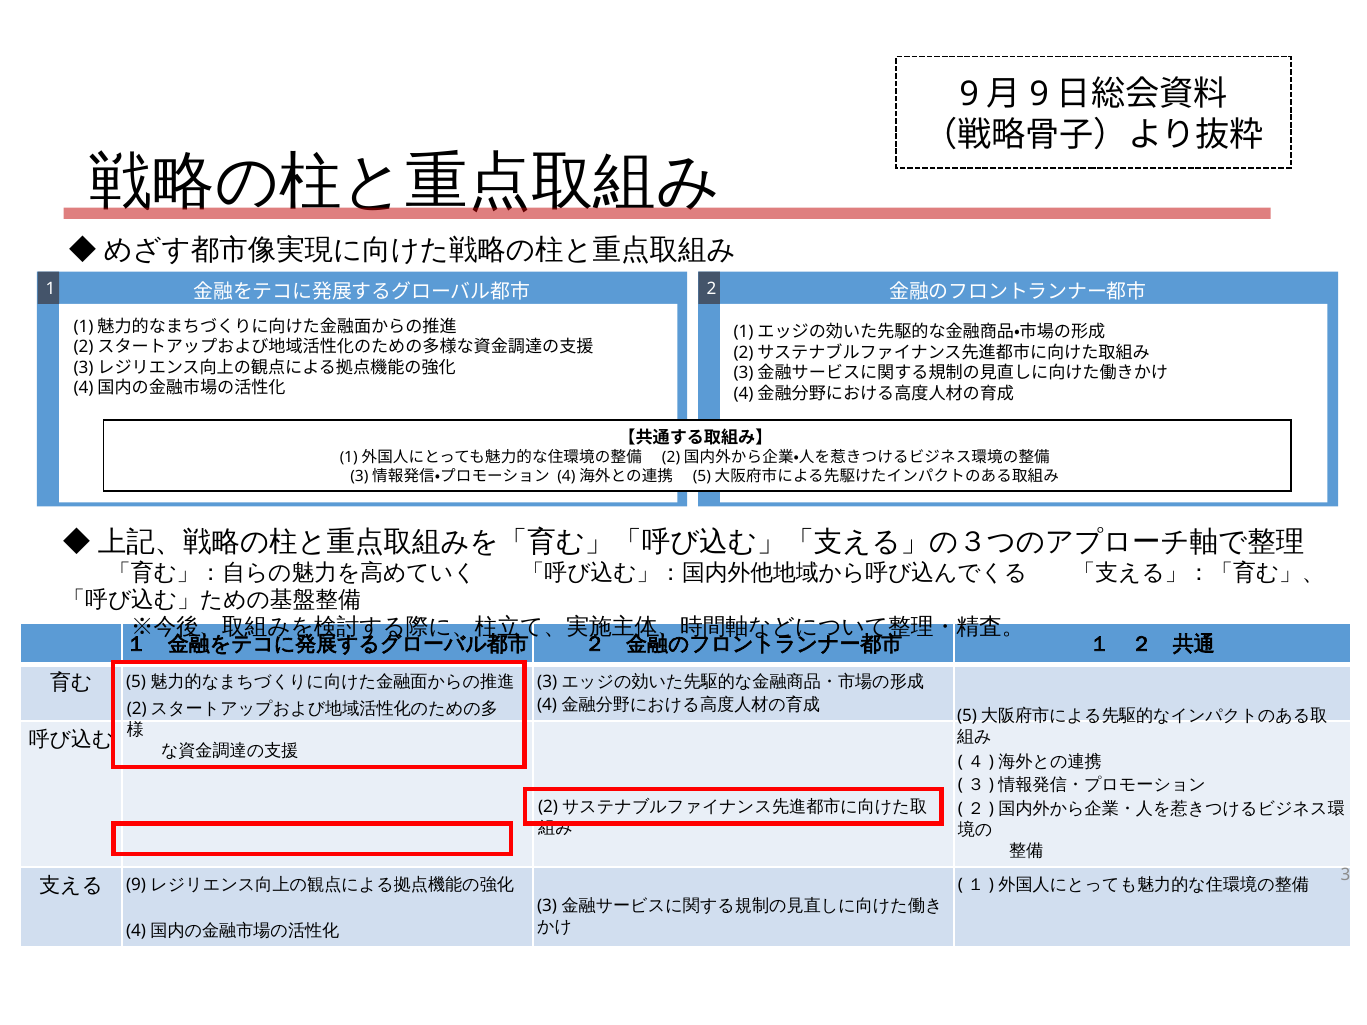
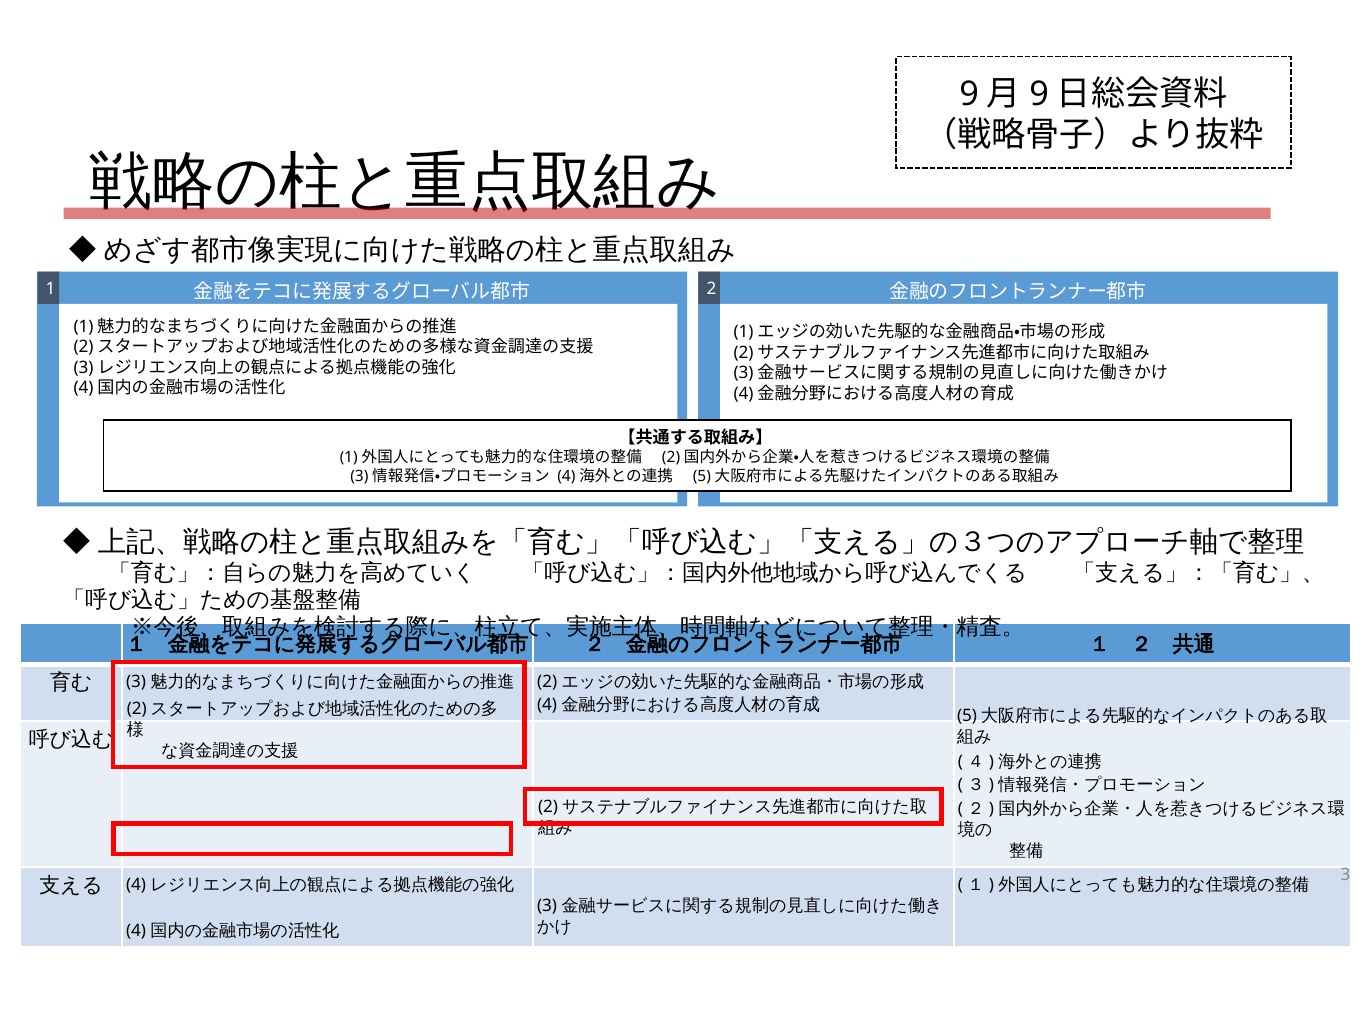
5 at (136, 682): 5 -> 3
3 at (547, 682): 3 -> 2
9 at (136, 885): 9 -> 4
